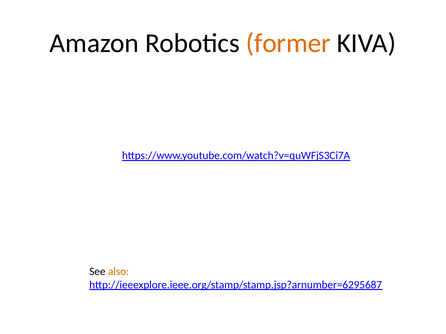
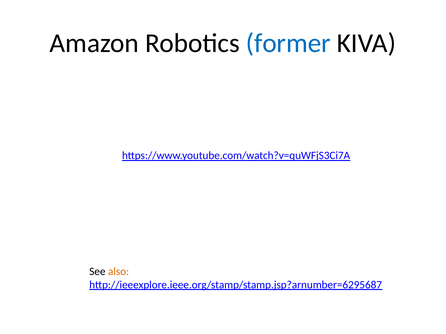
former colour: orange -> blue
